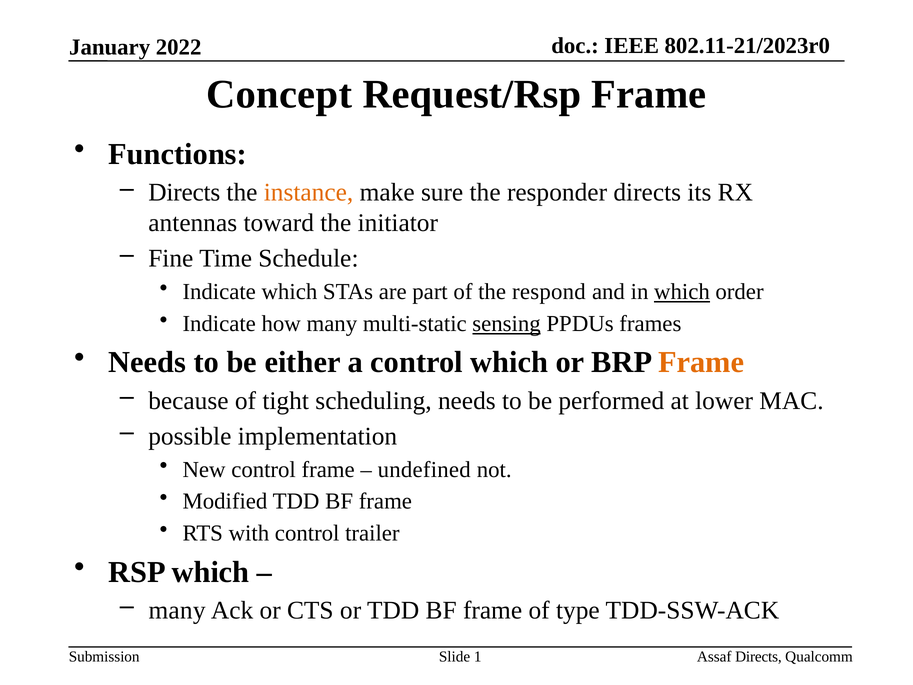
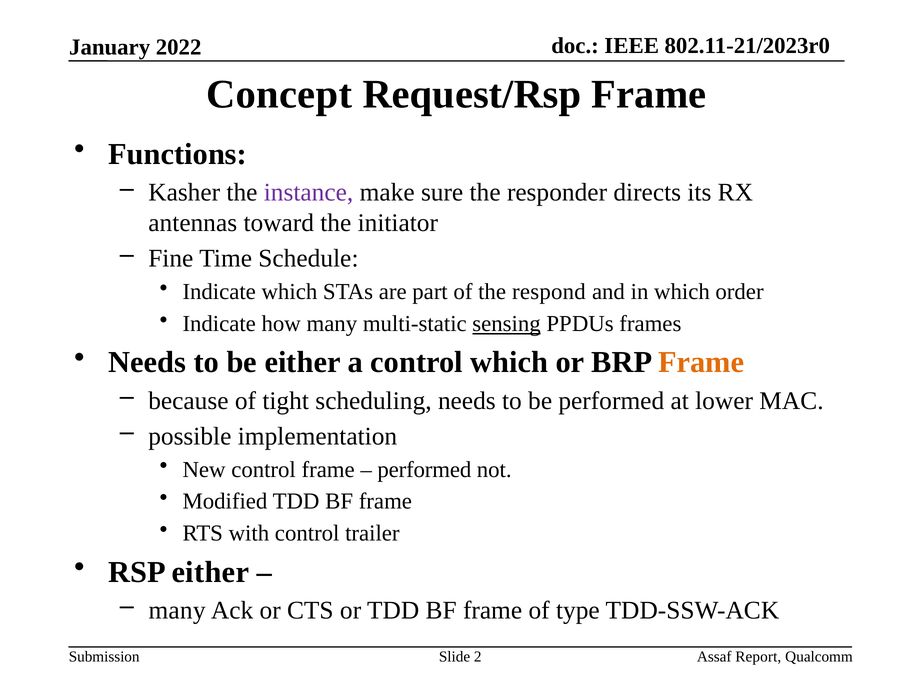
Directs at (184, 193): Directs -> Kasher
instance colour: orange -> purple
which at (682, 292) underline: present -> none
undefined at (424, 469): undefined -> performed
RSP which: which -> either
1: 1 -> 2
Assaf Directs: Directs -> Report
